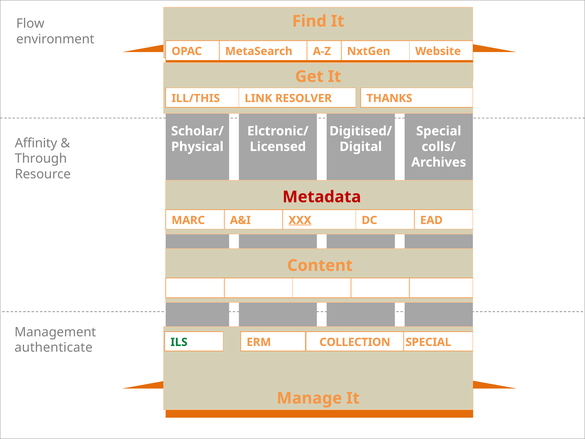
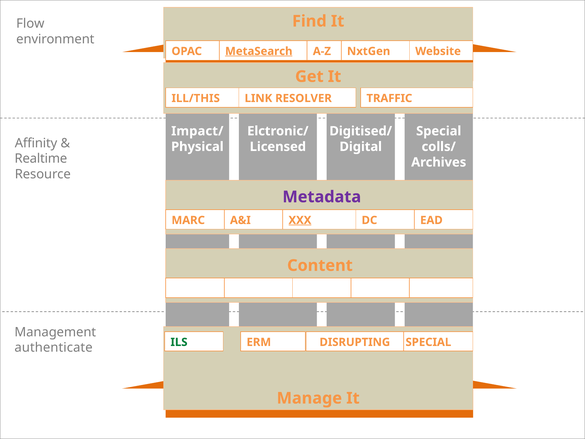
MetaSearch underline: none -> present
THANKS: THANKS -> TRAFFIC
Scholar/: Scholar/ -> Impact/
Through: Through -> Realtime
Metadata colour: red -> purple
COLLECTION: COLLECTION -> DISRUPTING
